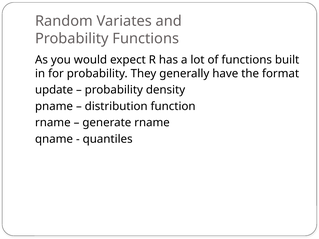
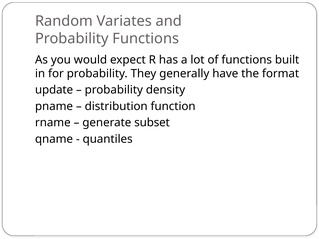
generate rname: rname -> subset
